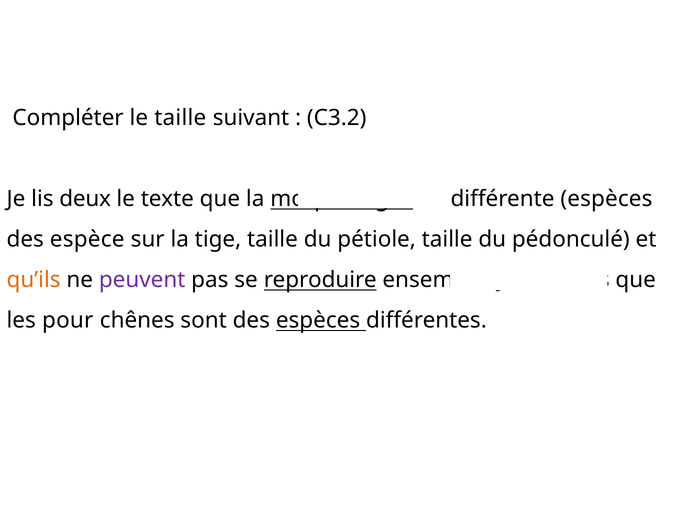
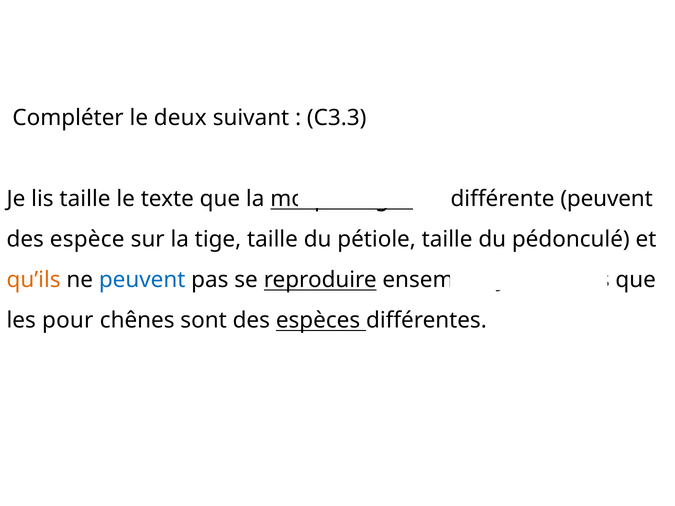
le taille: taille -> deux
C3.2: C3.2 -> C3.3
lis deux: deux -> taille
différente espèces: espèces -> peuvent
peuvent at (142, 280) colour: purple -> blue
